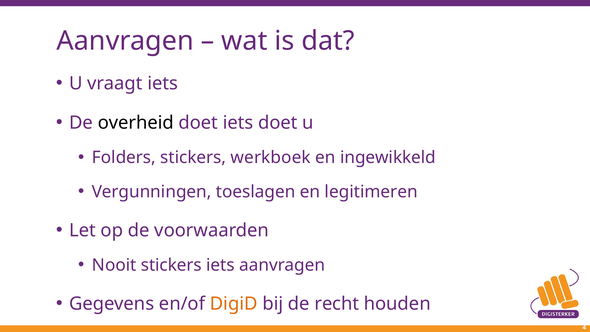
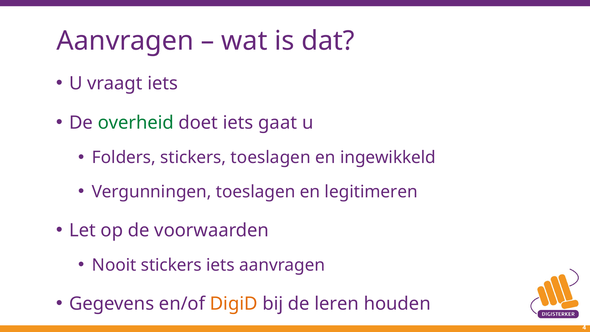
overheid colour: black -> green
iets doet: doet -> gaat
stickers werkboek: werkboek -> toeslagen
recht: recht -> leren
